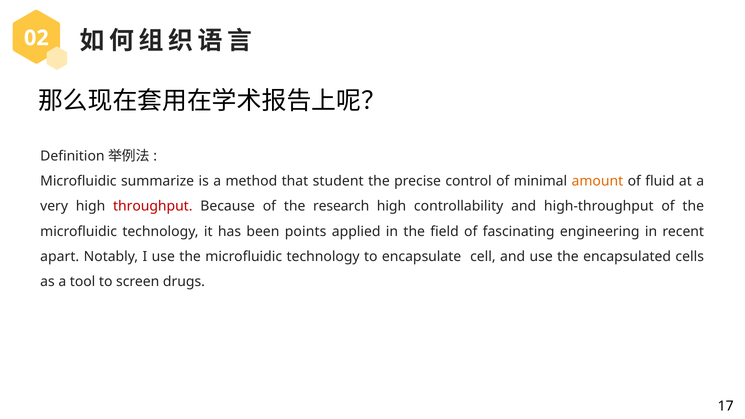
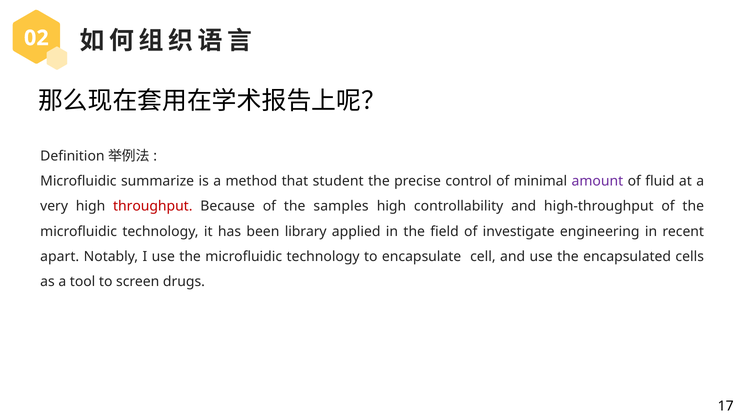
amount colour: orange -> purple
research: research -> samples
points: points -> library
fascinating: fascinating -> investigate
